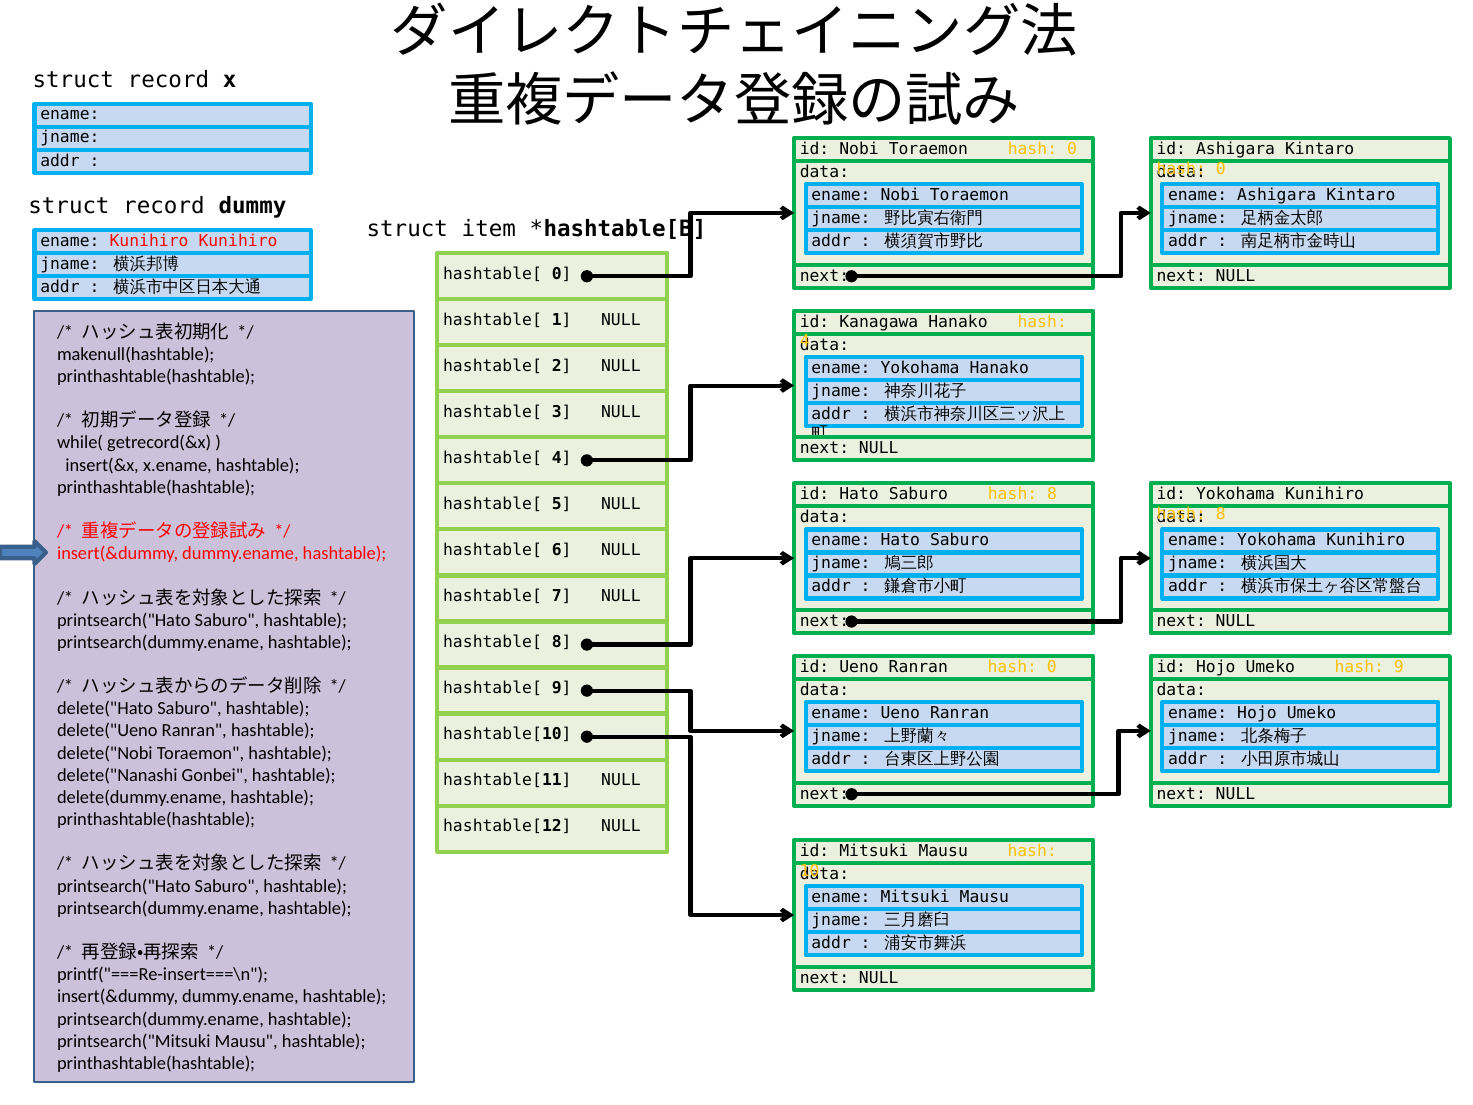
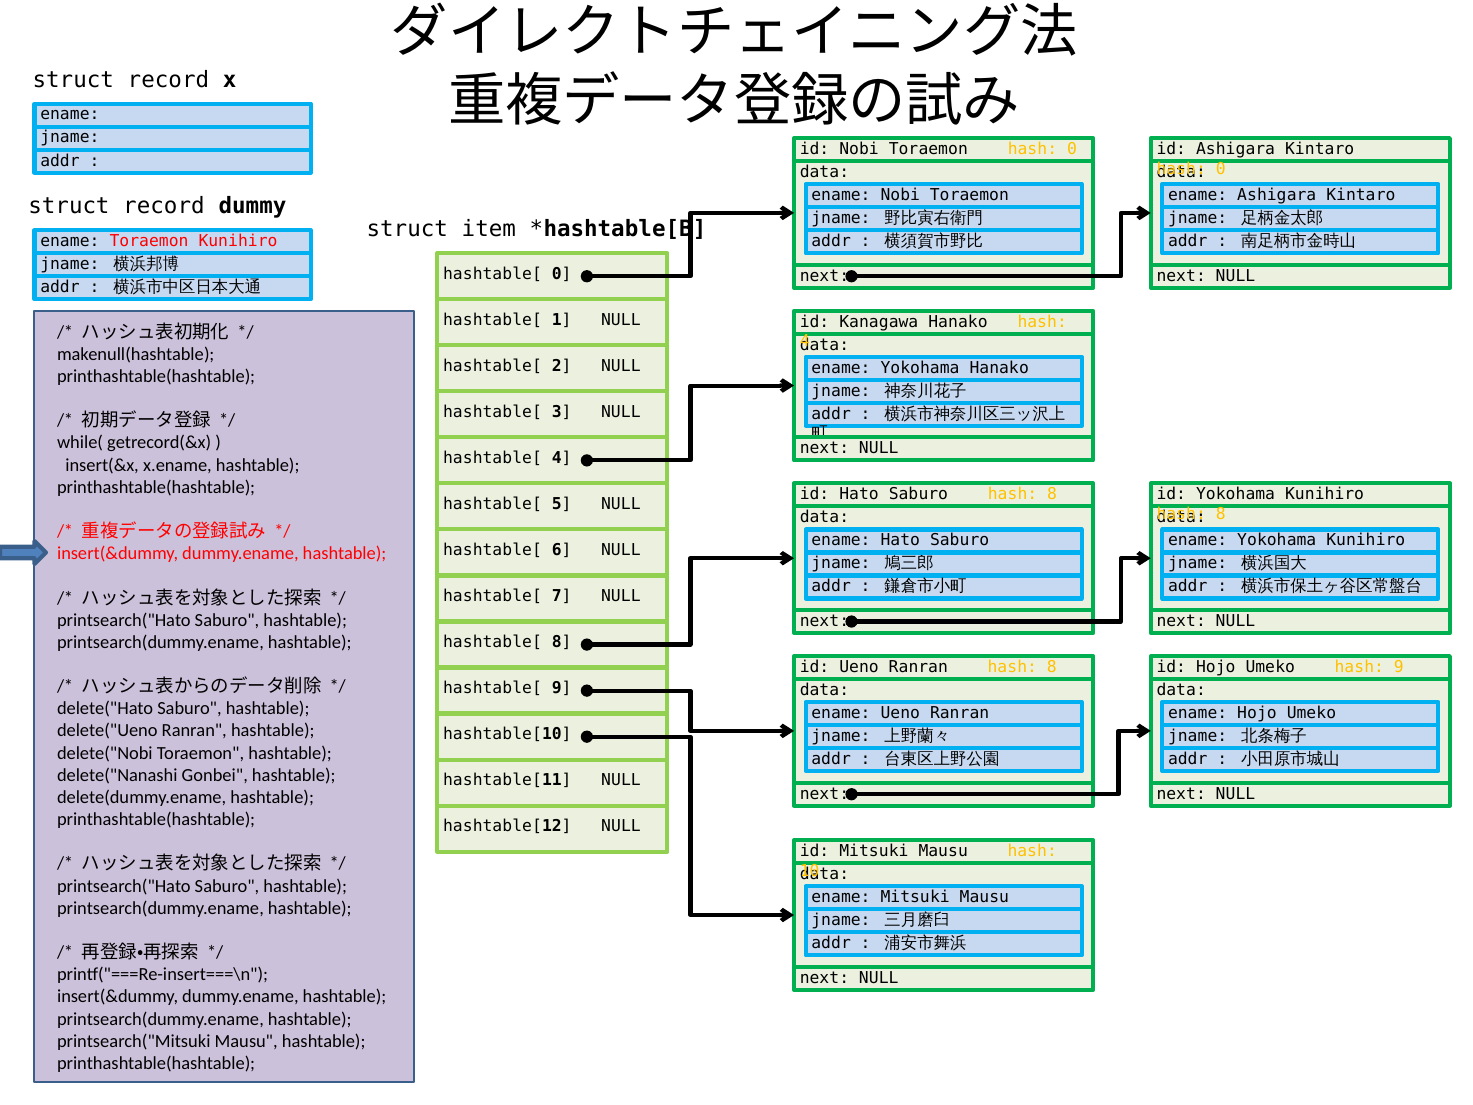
ename Kunihiro: Kunihiro -> Toraemon
Ranran hash 0: 0 -> 8
